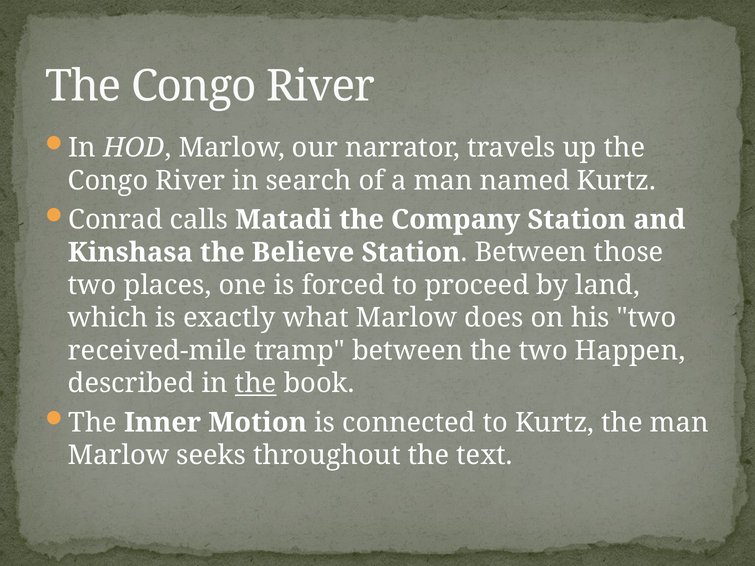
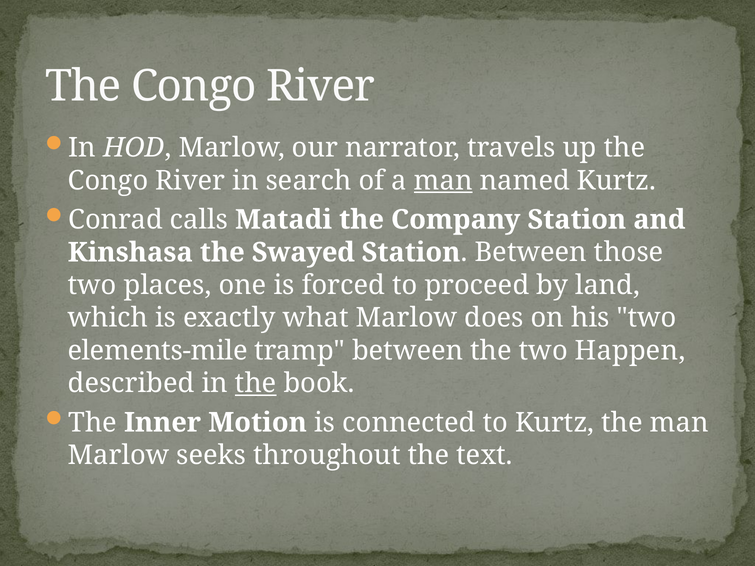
man at (443, 181) underline: none -> present
Believe: Believe -> Swayed
received-mile: received-mile -> elements-mile
